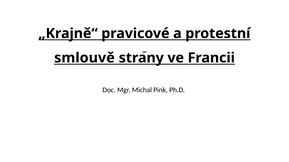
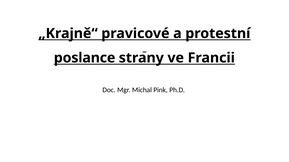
smlouvě: smlouvě -> poslance
